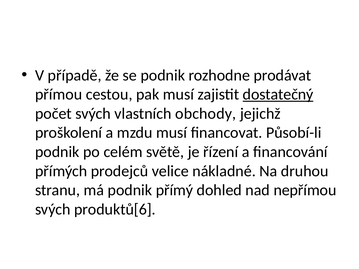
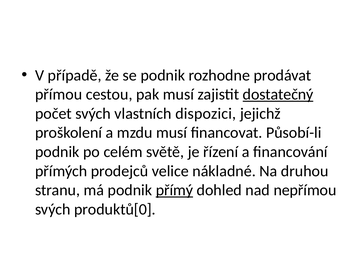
obchody: obchody -> dispozici
přímý underline: none -> present
produktů[6: produktů[6 -> produktů[0
